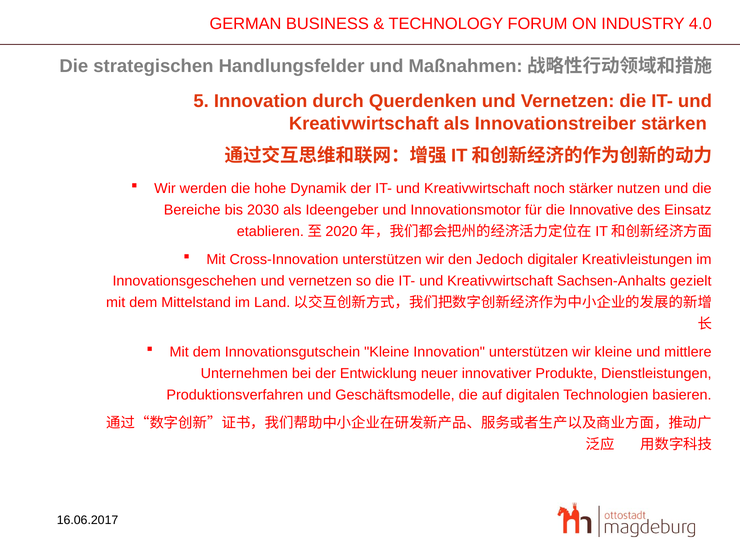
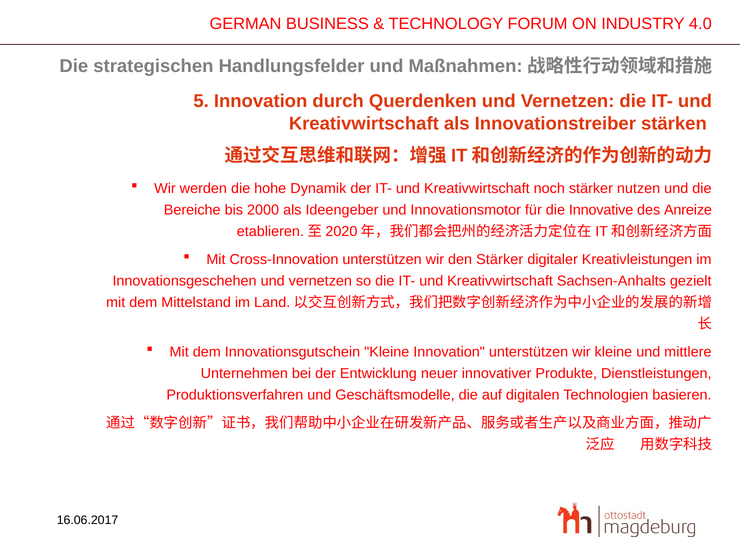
2030: 2030 -> 2000
Einsatz: Einsatz -> Anreize
den Jedoch: Jedoch -> Stärker
